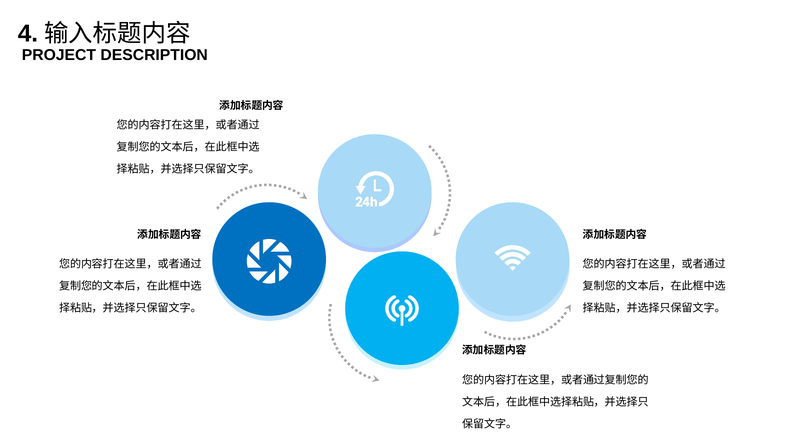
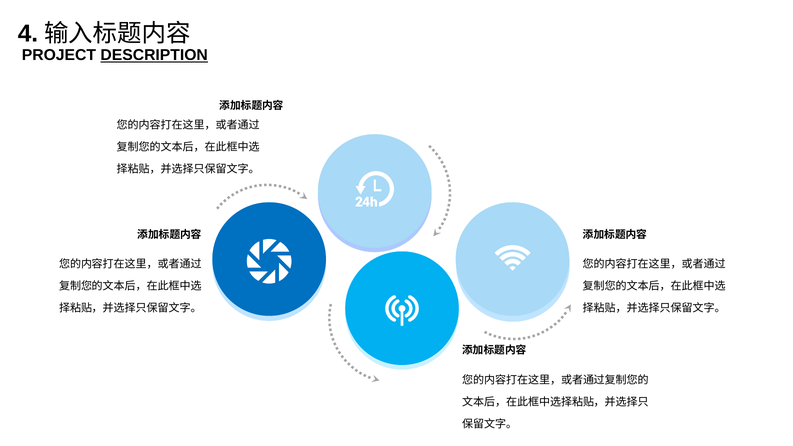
DESCRIPTION underline: none -> present
